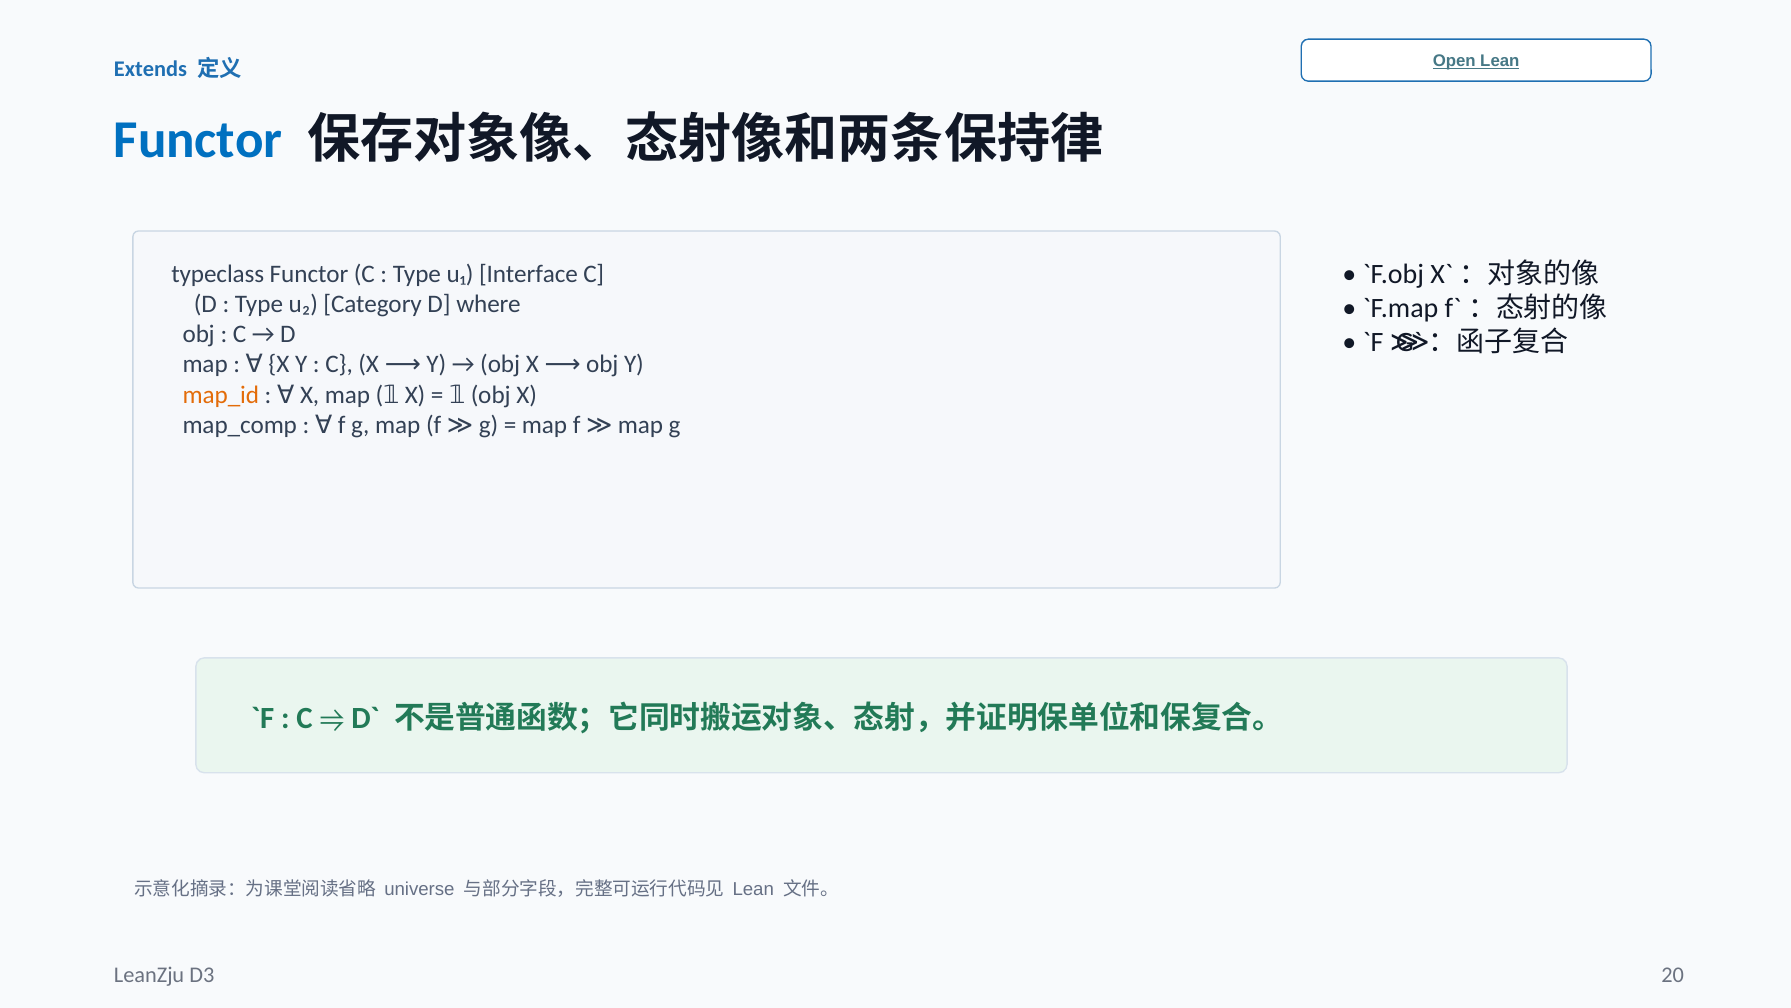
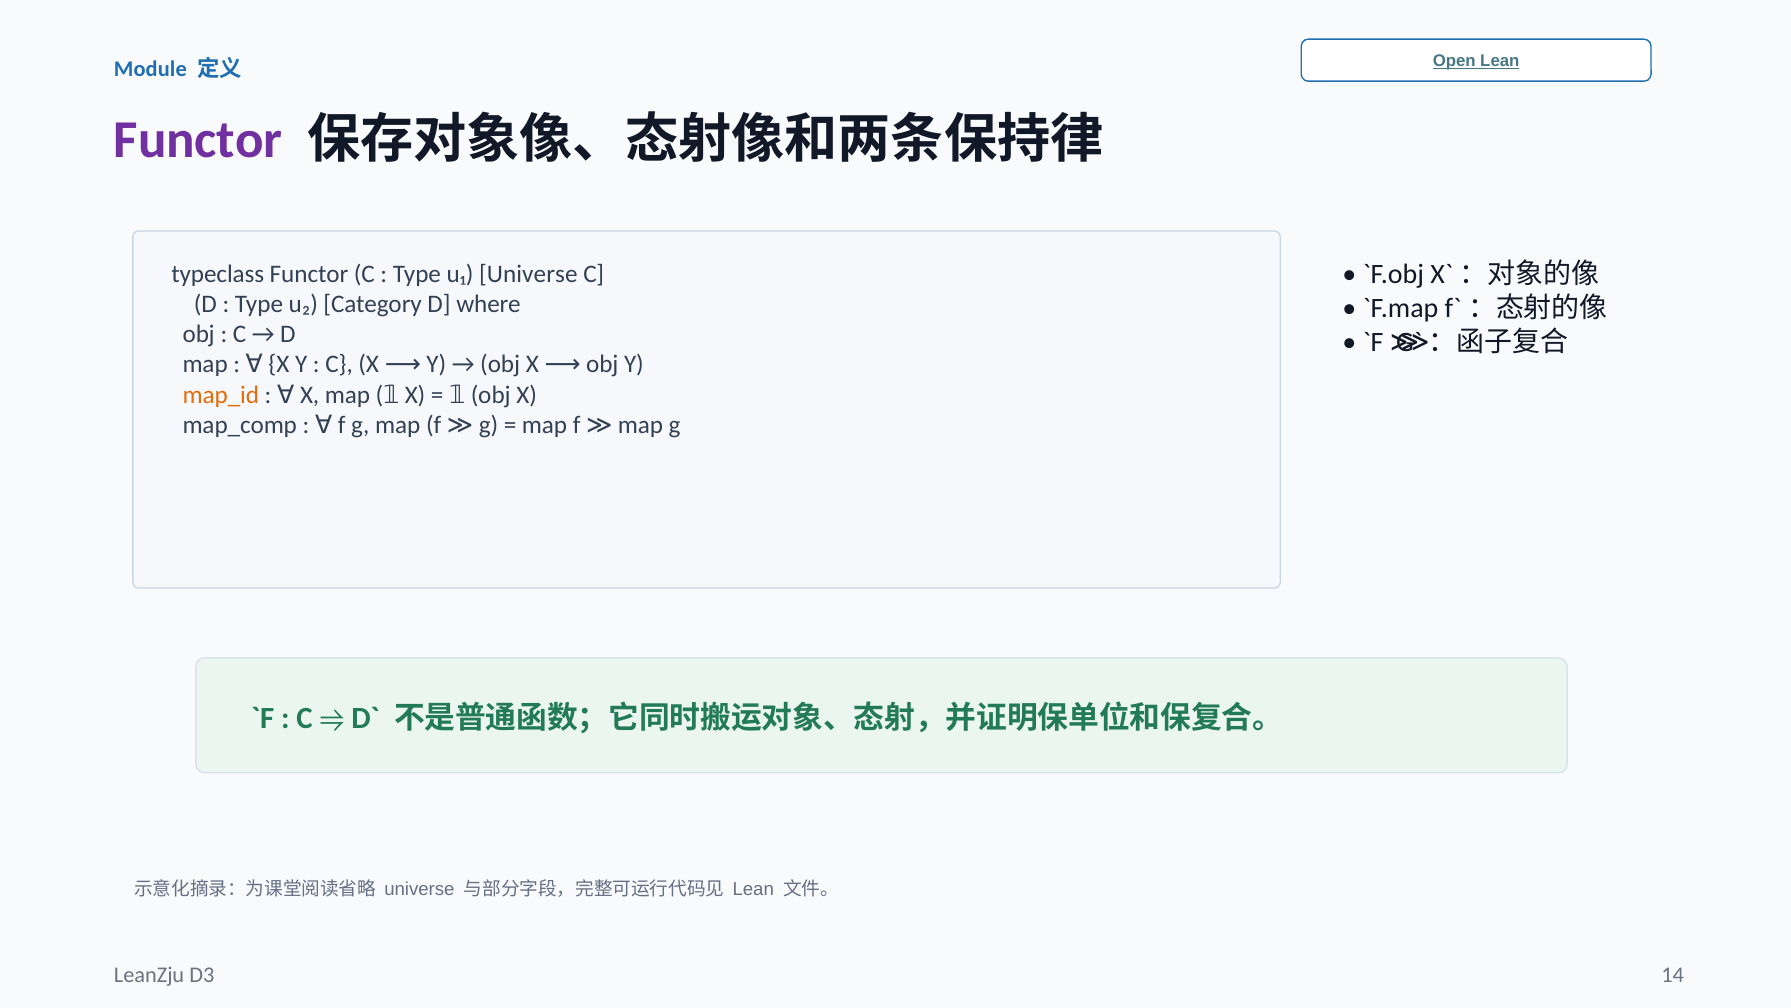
Extends: Extends -> Module
Functor at (198, 140) colour: blue -> purple
u₁ Interface: Interface -> Universe
20: 20 -> 14
